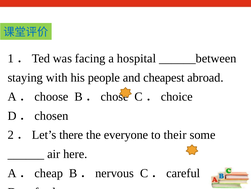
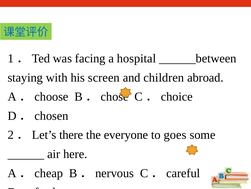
people: people -> screen
cheapest: cheapest -> children
their: their -> goes
